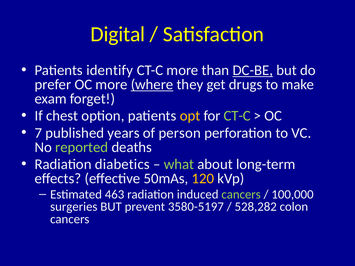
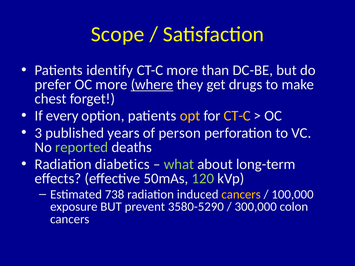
Digital: Digital -> Scope
DC-BE underline: present -> none
exam: exam -> chest
chest: chest -> every
CT-C at (237, 116) colour: light green -> yellow
7: 7 -> 3
120 colour: yellow -> light green
463: 463 -> 738
cancers at (241, 195) colour: light green -> yellow
surgeries: surgeries -> exposure
3580-5197: 3580-5197 -> 3580-5290
528,282: 528,282 -> 300,000
